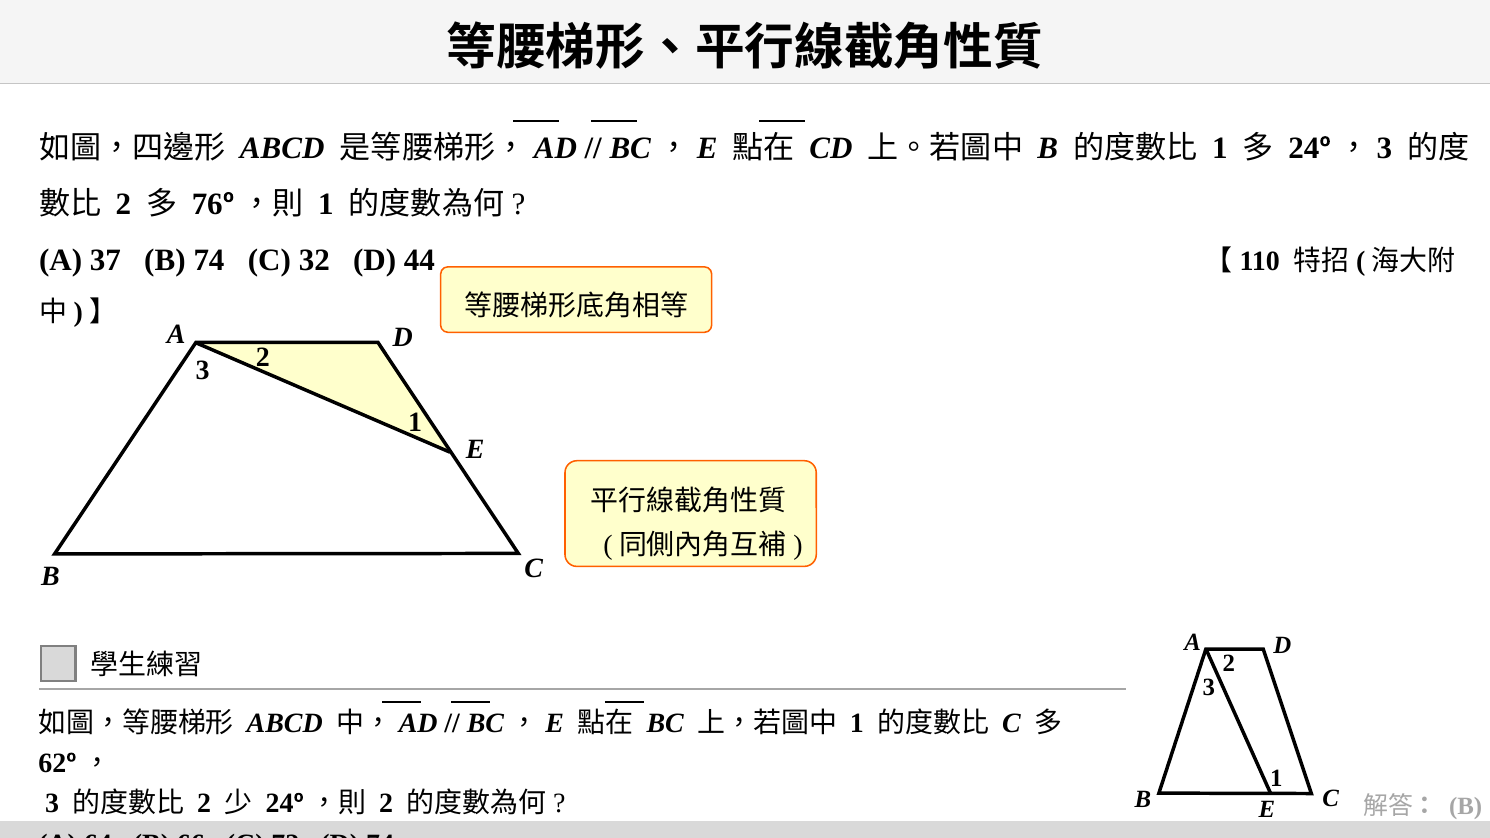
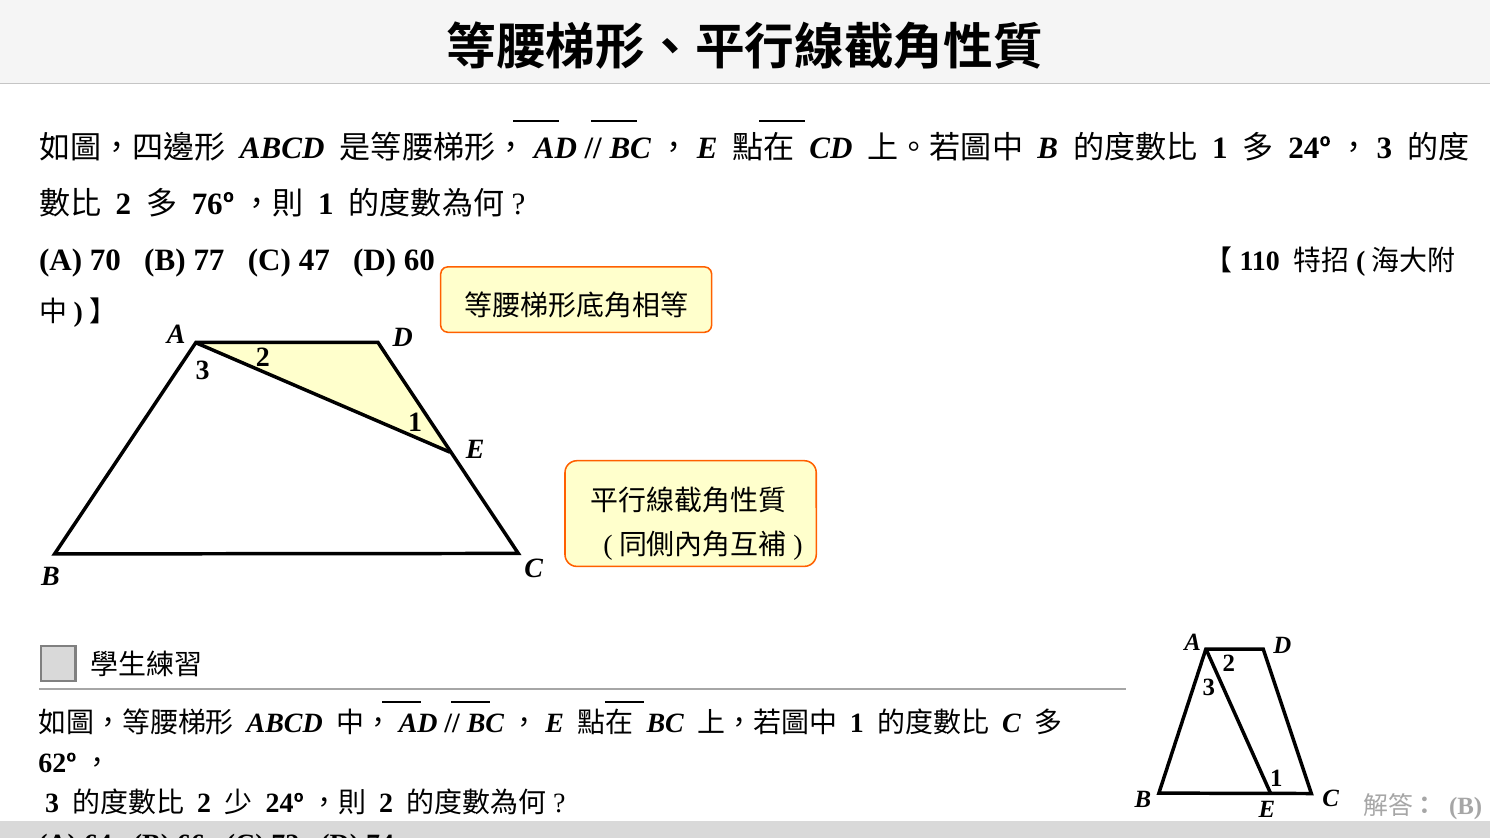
37: 37 -> 70
B 74: 74 -> 77
32: 32 -> 47
44: 44 -> 60
